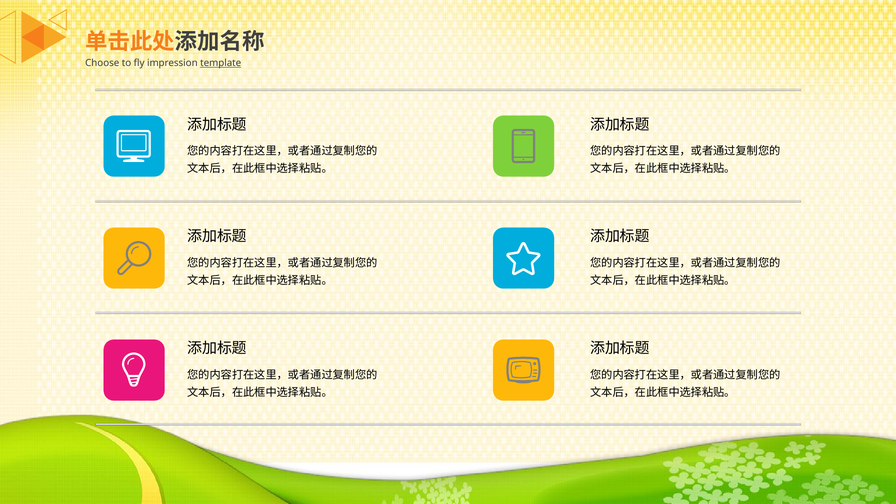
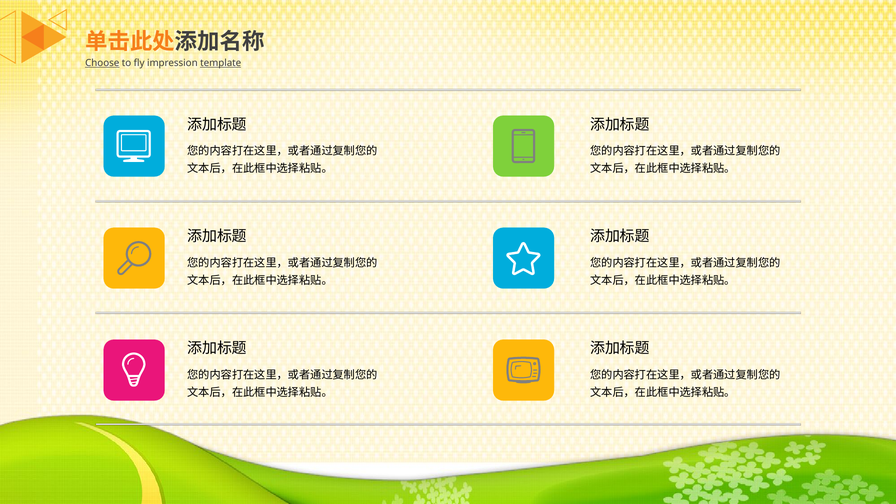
Choose underline: none -> present
